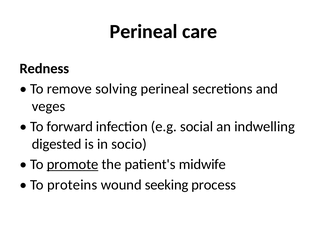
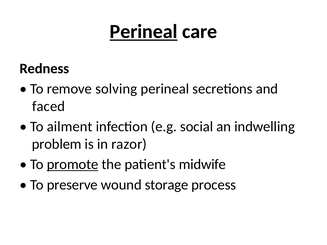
Perineal at (144, 32) underline: none -> present
veges: veges -> faced
forward: forward -> ailment
digested: digested -> problem
socio: socio -> razor
proteins: proteins -> preserve
seeking: seeking -> storage
